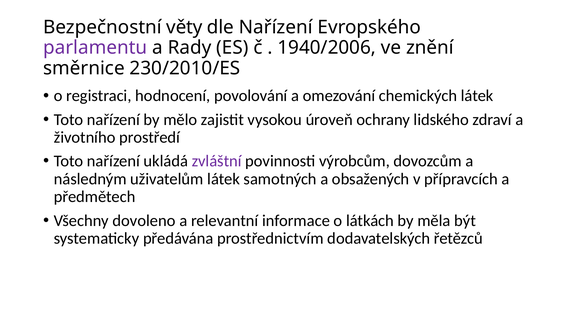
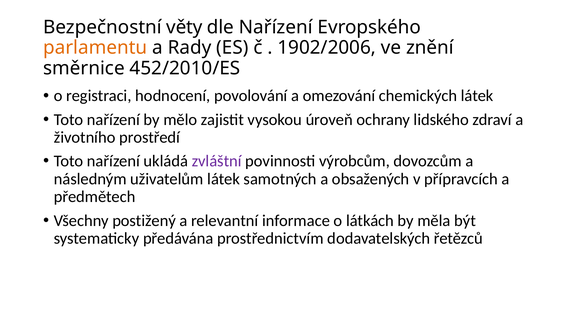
parlamentu colour: purple -> orange
1940/2006: 1940/2006 -> 1902/2006
230/2010/ES: 230/2010/ES -> 452/2010/ES
dovoleno: dovoleno -> postižený
